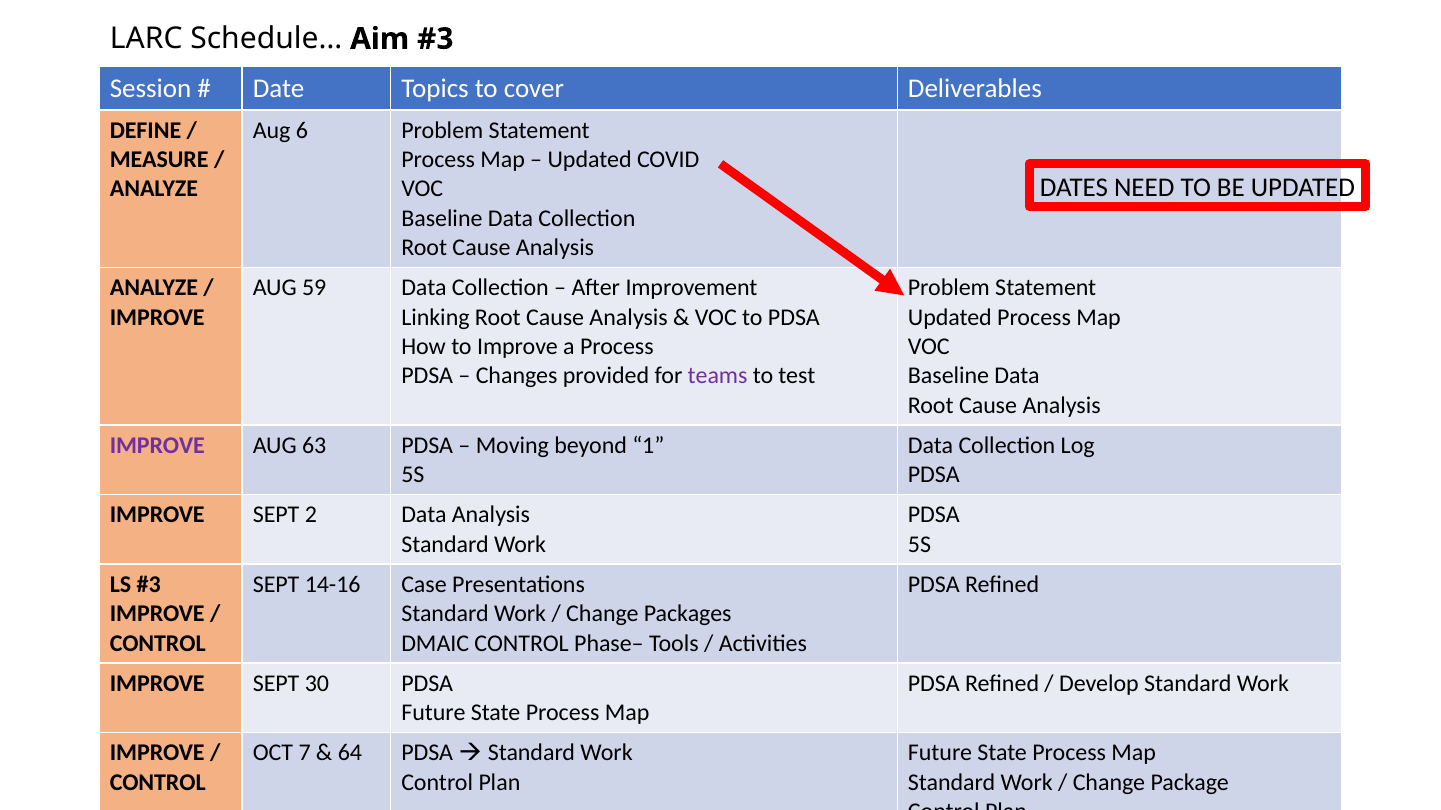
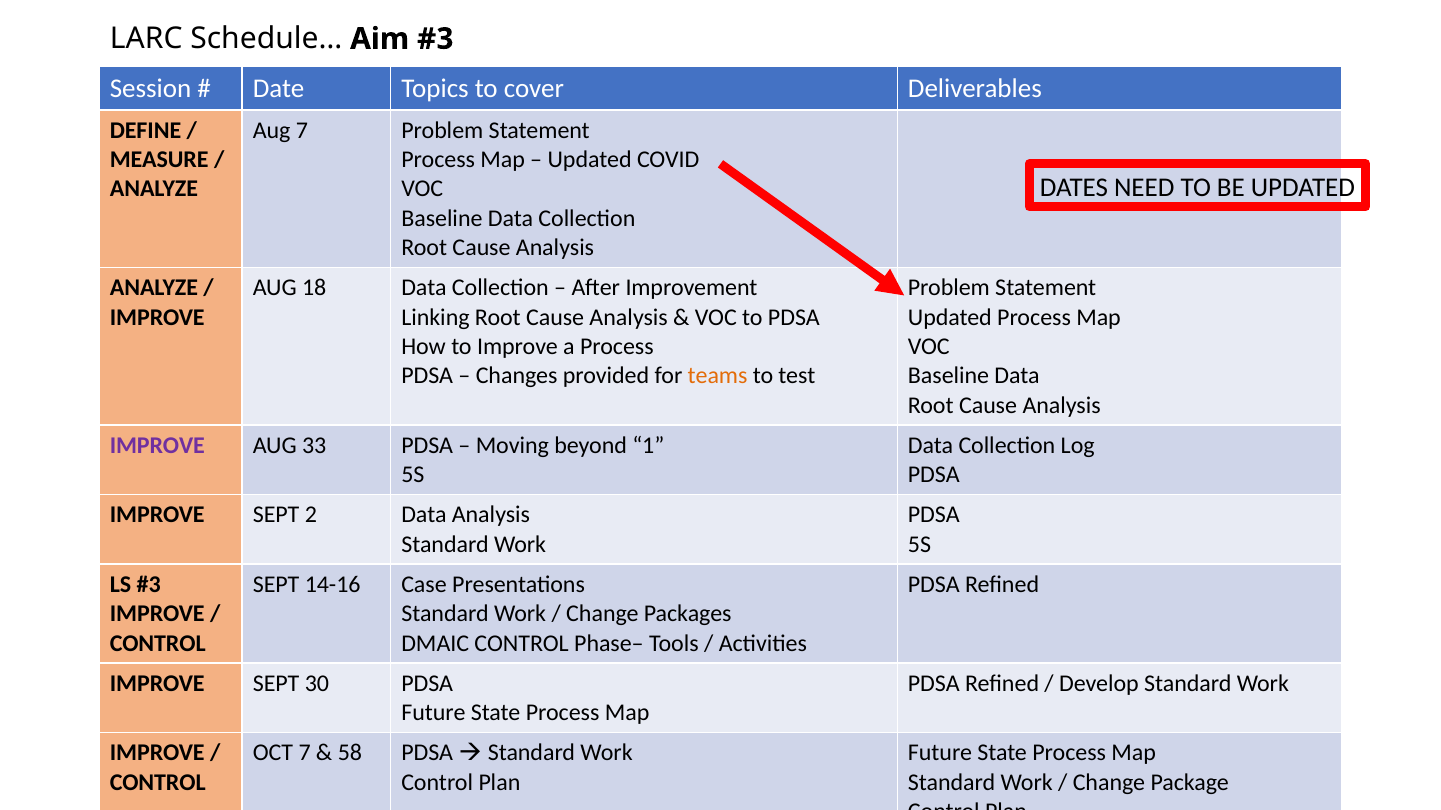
Aug 6: 6 -> 7
59: 59 -> 18
teams colour: purple -> orange
63: 63 -> 33
64: 64 -> 58
